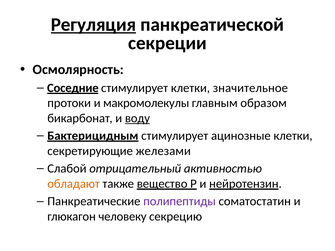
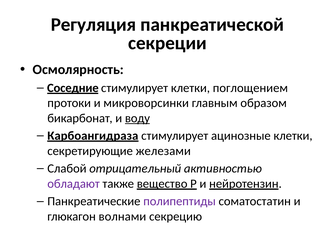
Регуляция underline: present -> none
значительное: значительное -> поглощением
макромолекулы: макромолекулы -> микроворсинки
Бактерицидным: Бактерицидным -> Карбоангидраза
обладают colour: orange -> purple
человеку: человеку -> волнами
